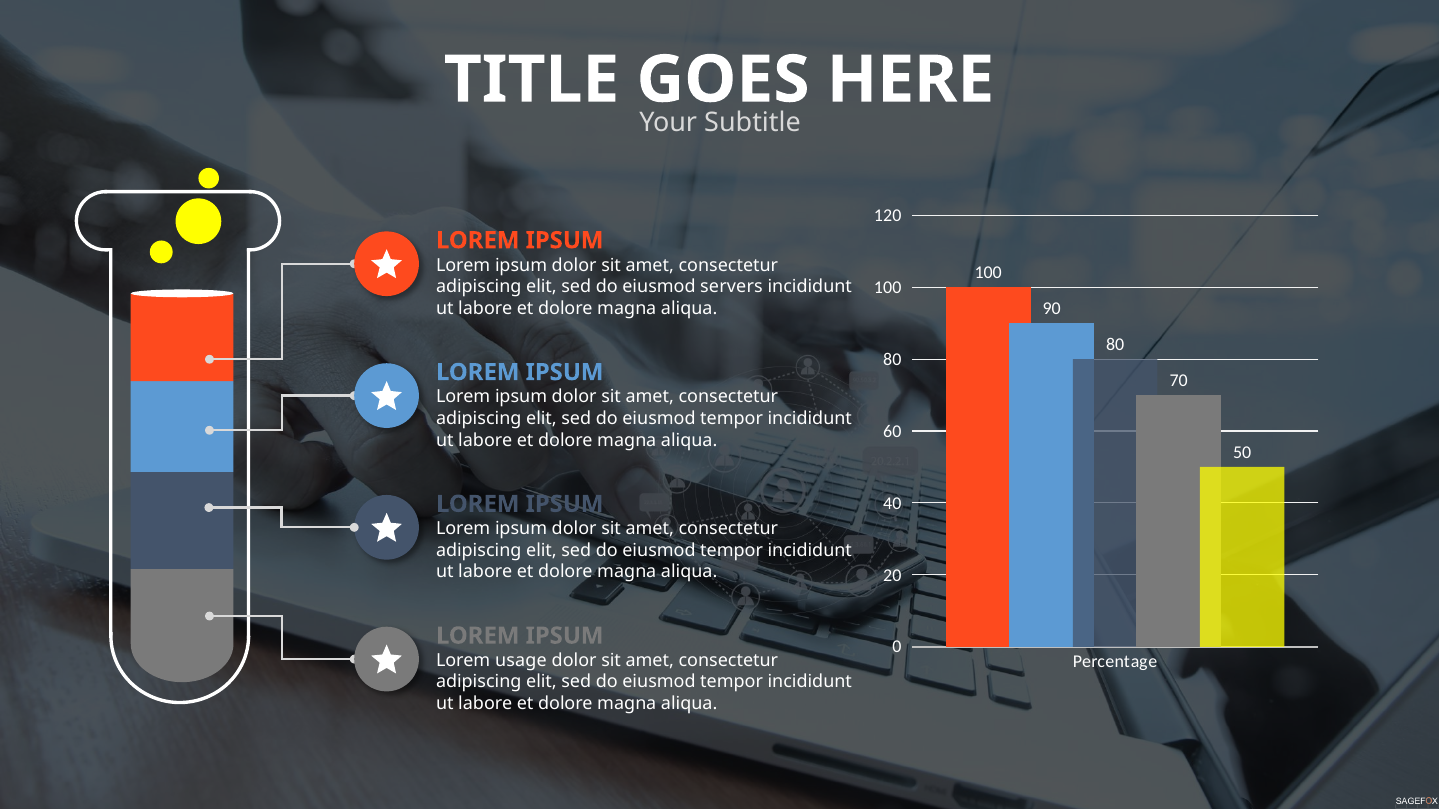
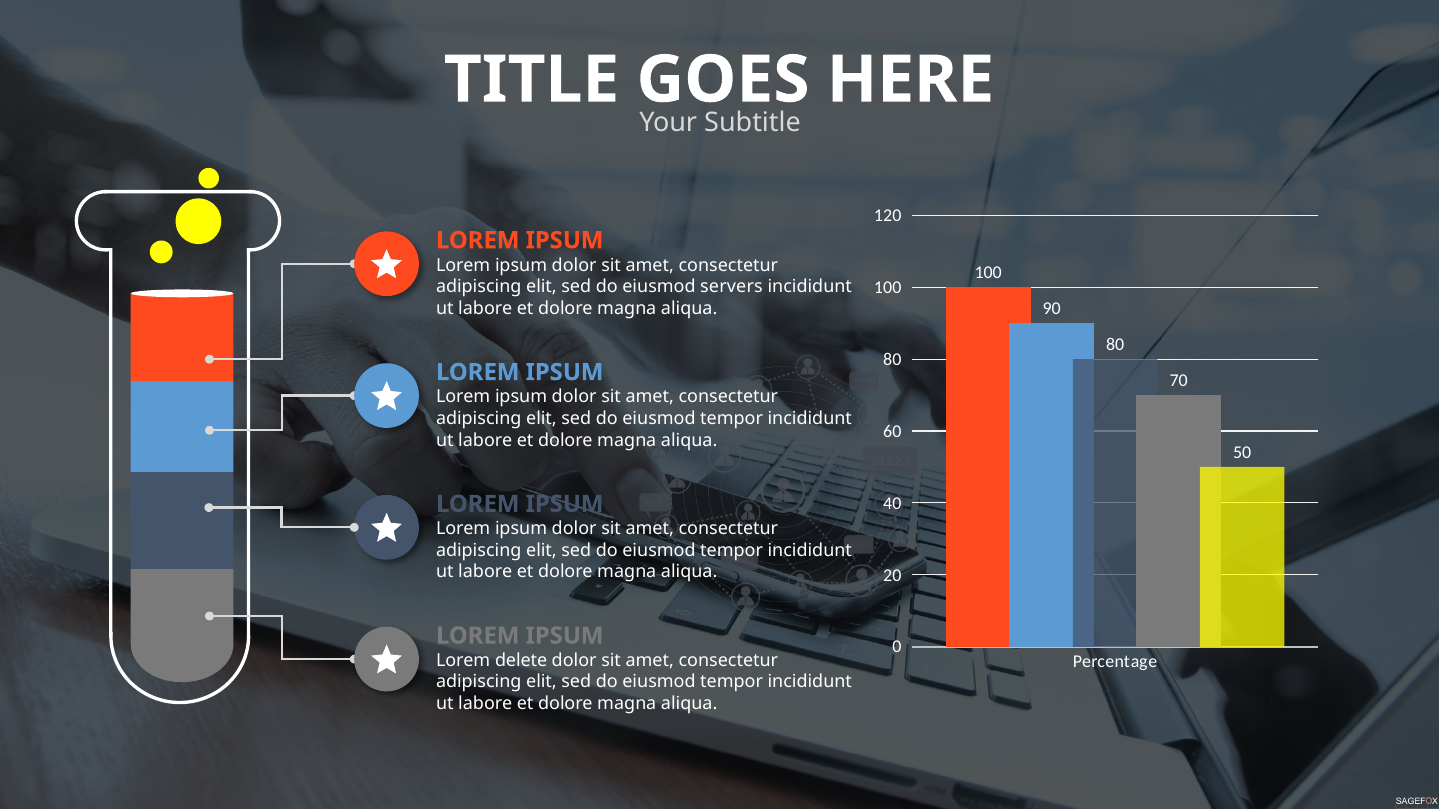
usage: usage -> delete
